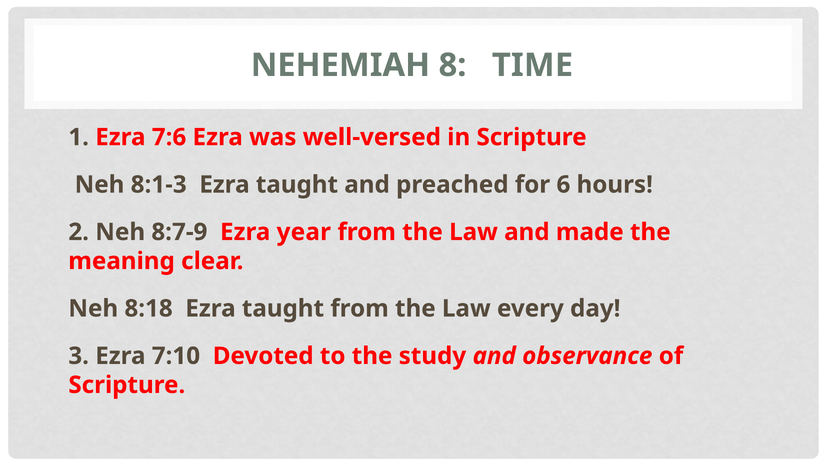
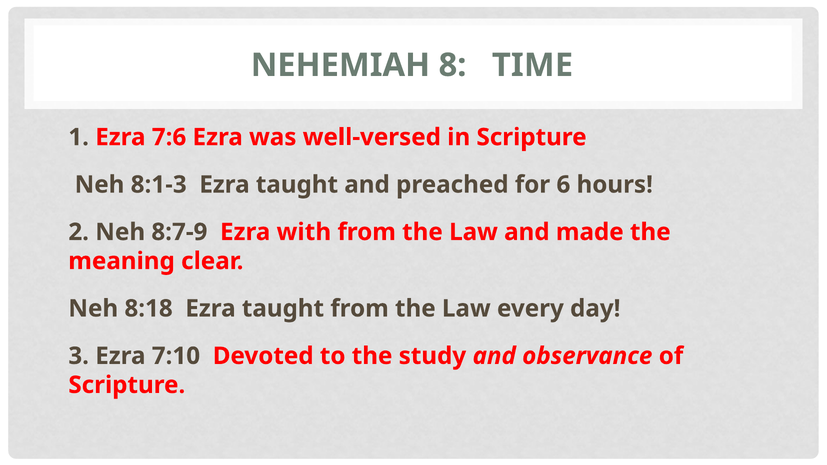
year: year -> with
